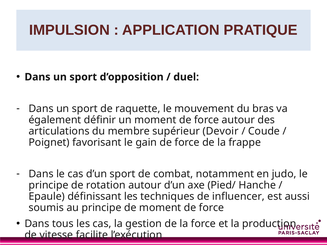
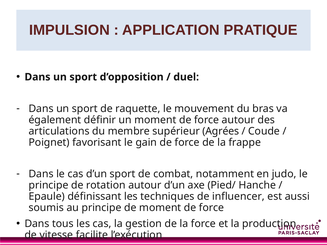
Devoir: Devoir -> Agrées
